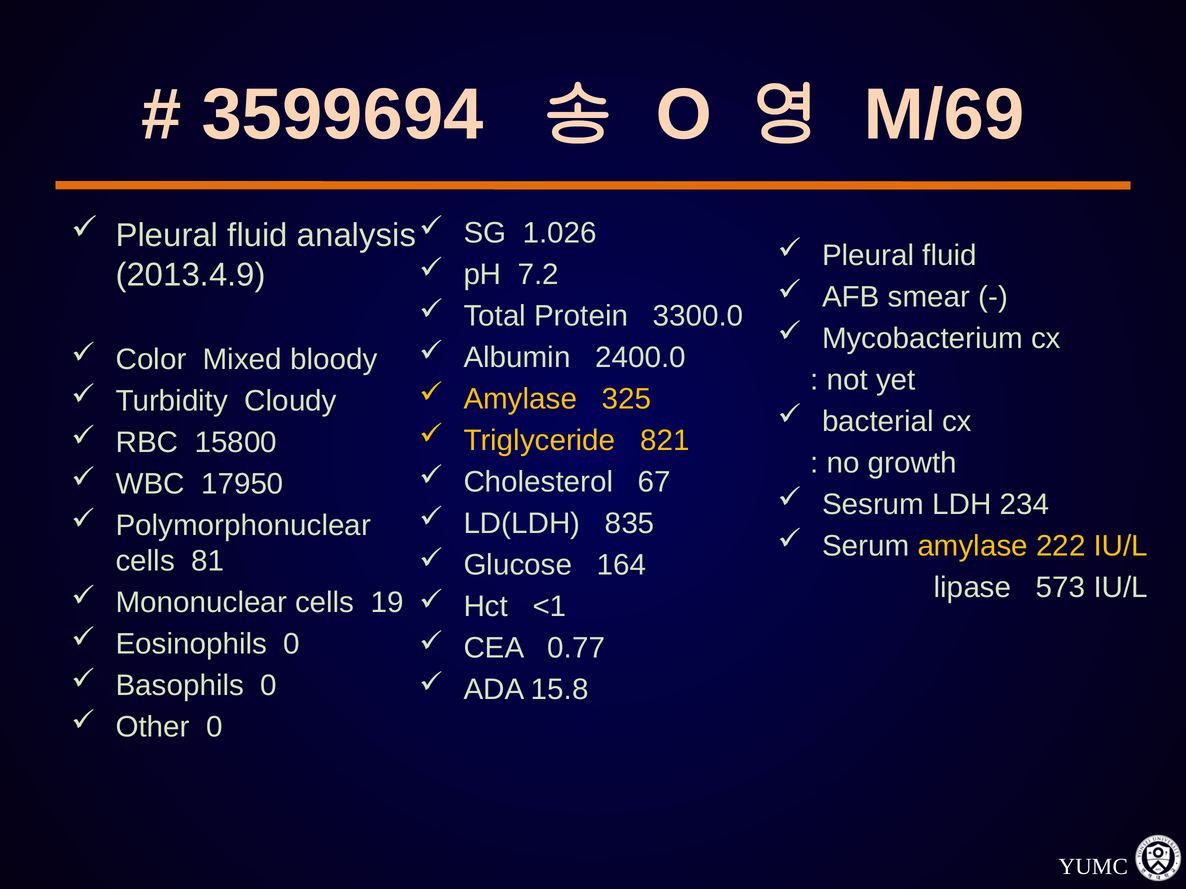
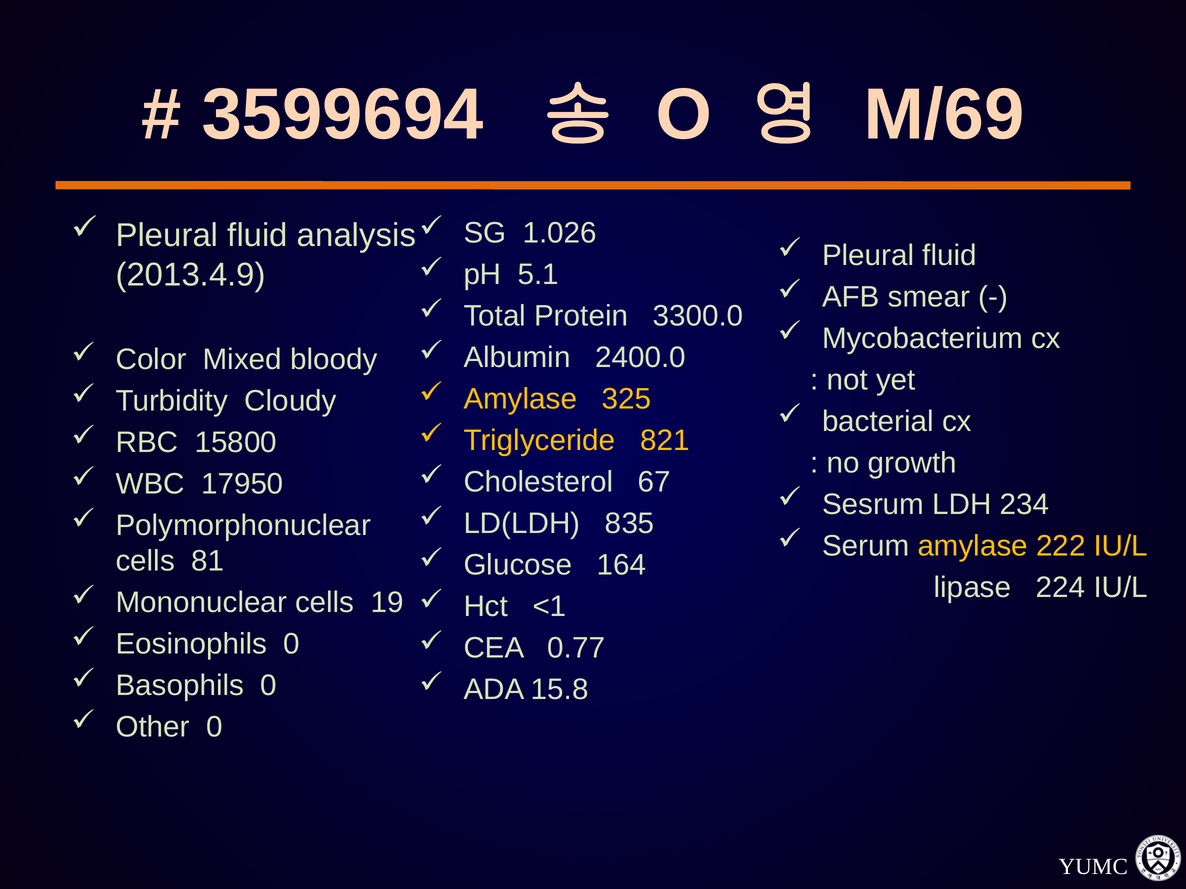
7.2: 7.2 -> 5.1
573: 573 -> 224
